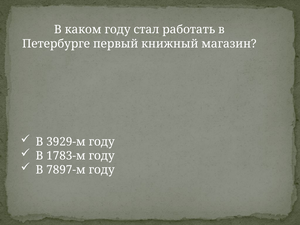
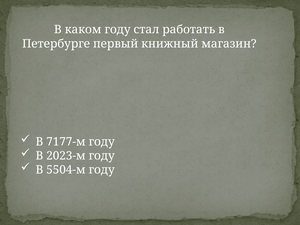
3929-м: 3929-м -> 7177-м
1783-м: 1783-м -> 2023-м
7897-м: 7897-м -> 5504-м
